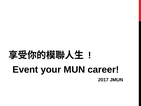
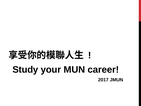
Event: Event -> Study
